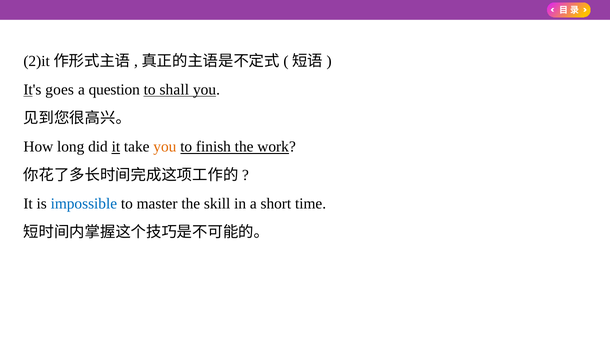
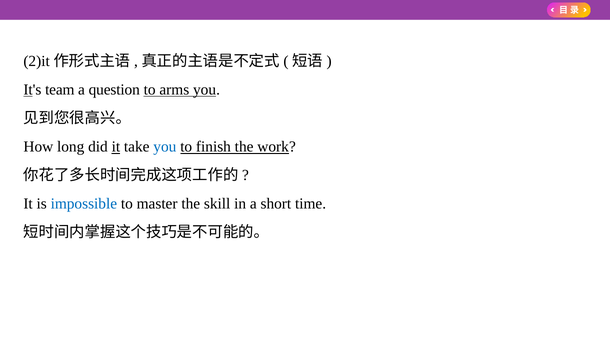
goes: goes -> team
shall: shall -> arms
you at (165, 147) colour: orange -> blue
